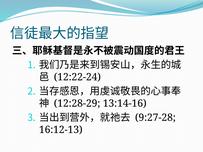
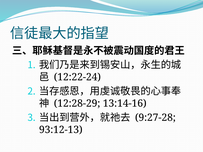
16:12-13: 16:12-13 -> 93:12-13
